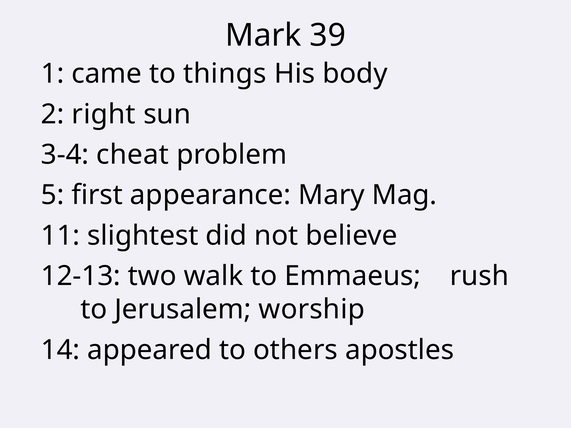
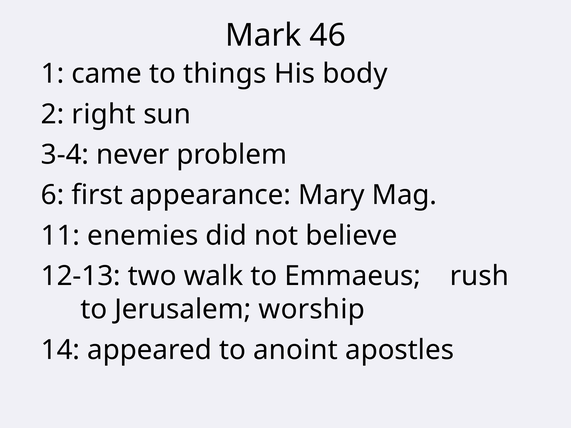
39: 39 -> 46
cheat: cheat -> never
5: 5 -> 6
slightest: slightest -> enemies
others: others -> anoint
